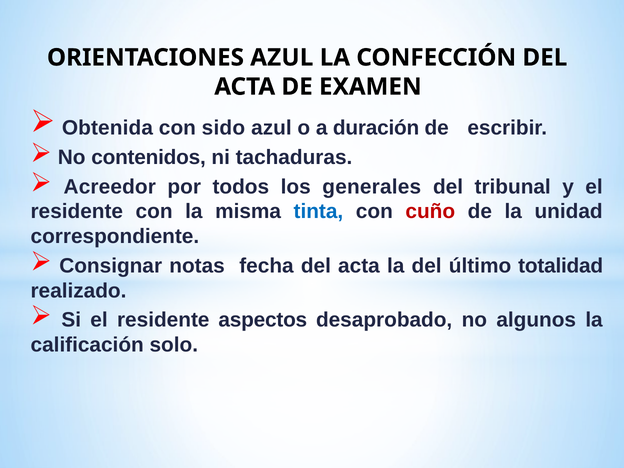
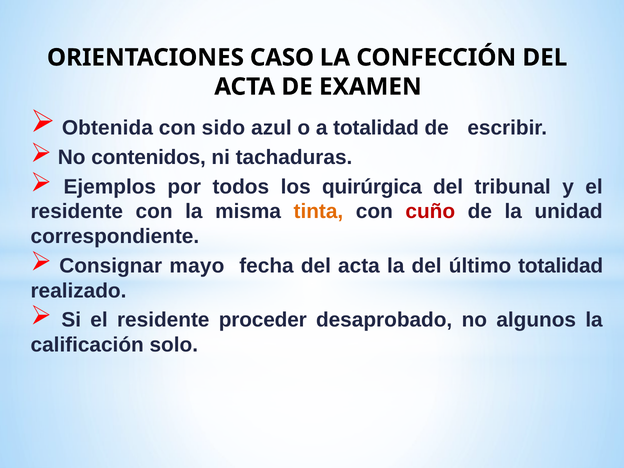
ORIENTACIONES AZUL: AZUL -> CASO
a duración: duración -> totalidad
Acreedor: Acreedor -> Ejemplos
generales: generales -> quirúrgica
tinta colour: blue -> orange
notas: notas -> mayo
aspectos: aspectos -> proceder
